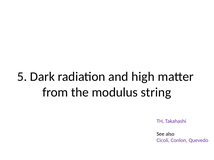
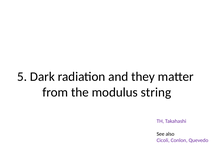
high: high -> they
